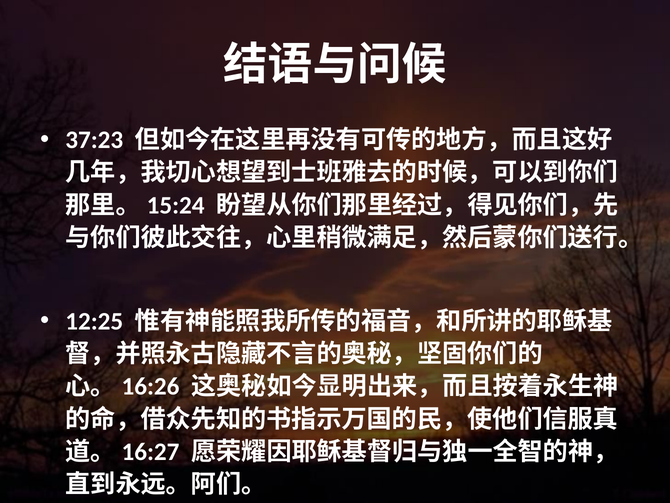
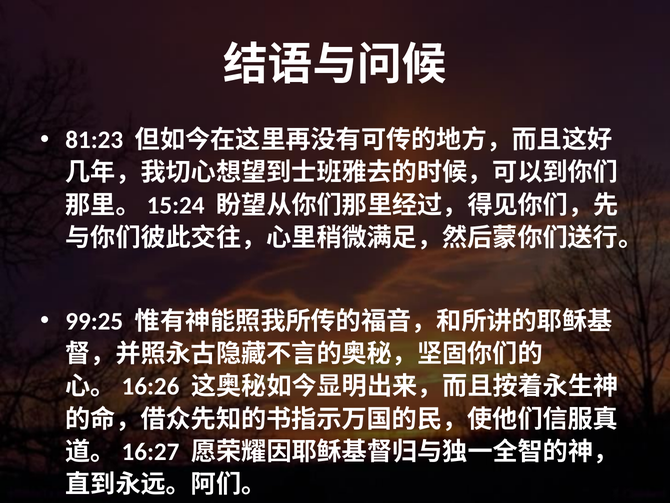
37:23: 37:23 -> 81:23
12:25: 12:25 -> 99:25
